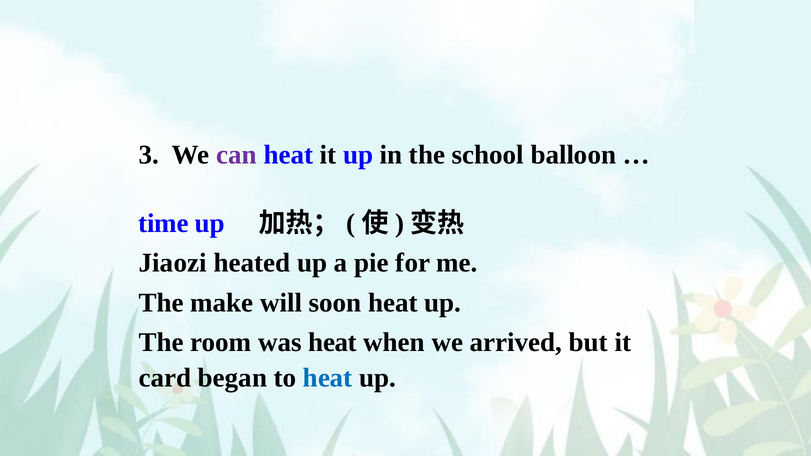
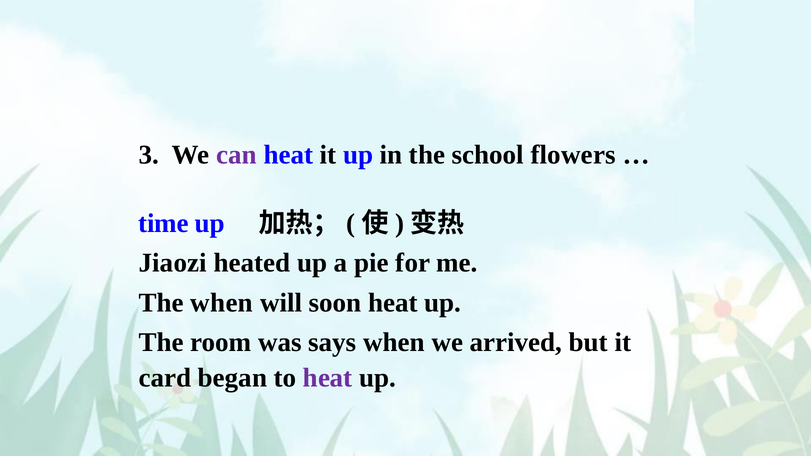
balloon: balloon -> flowers
The make: make -> when
was heat: heat -> says
heat at (328, 378) colour: blue -> purple
